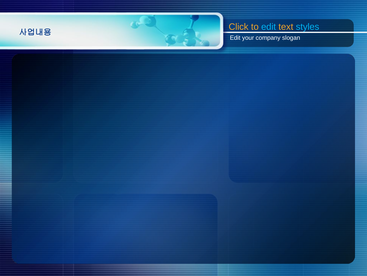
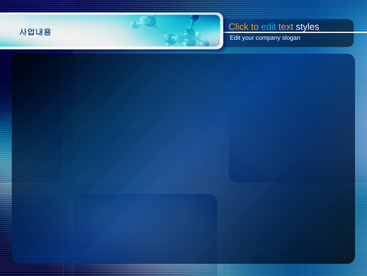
styles colour: light blue -> white
